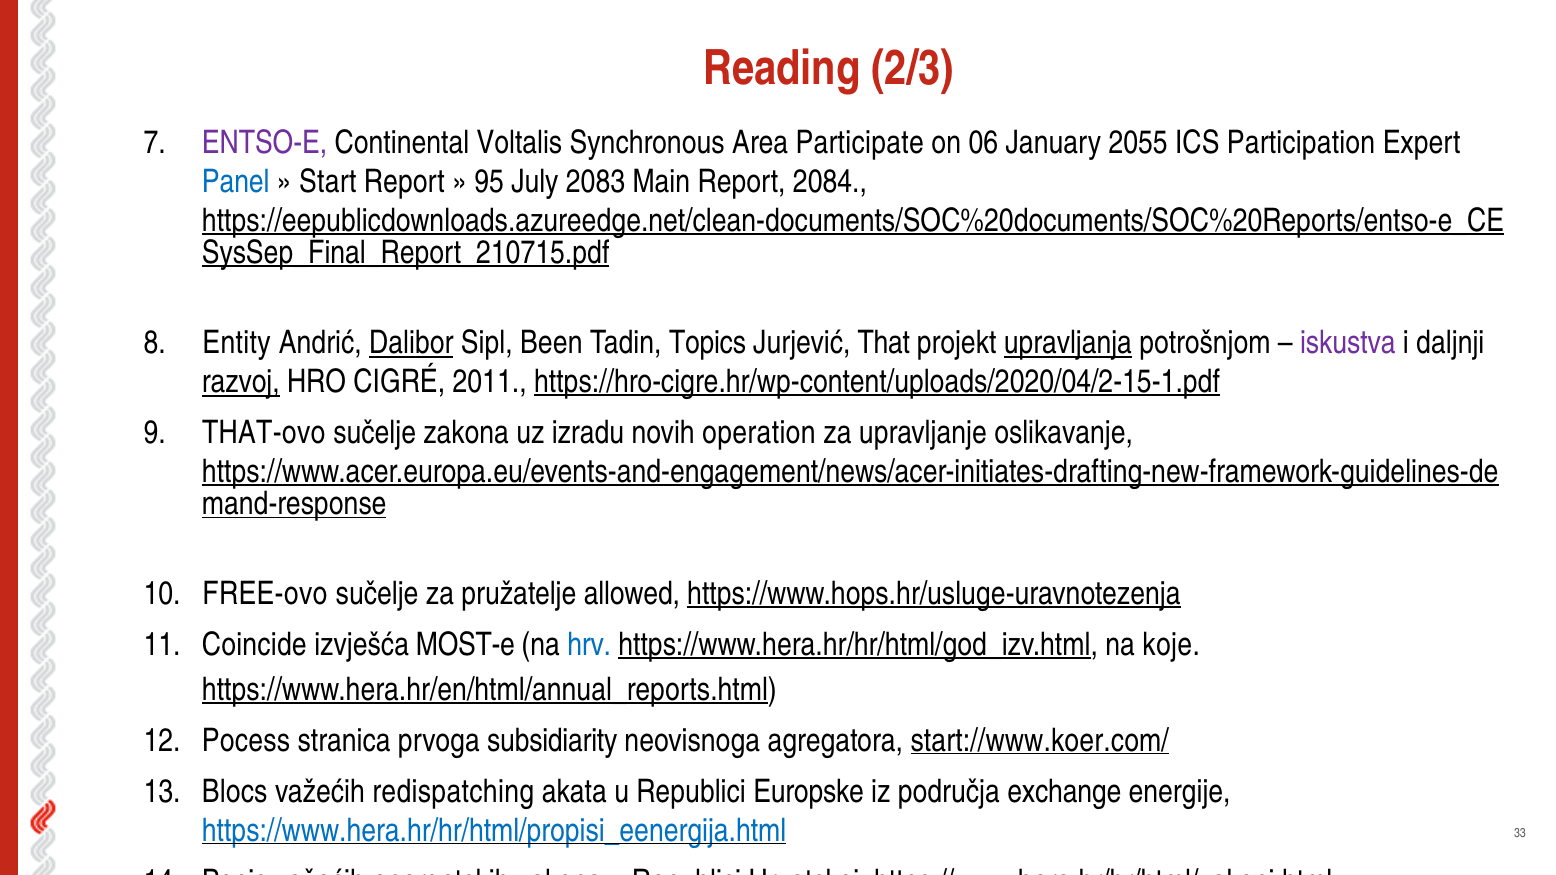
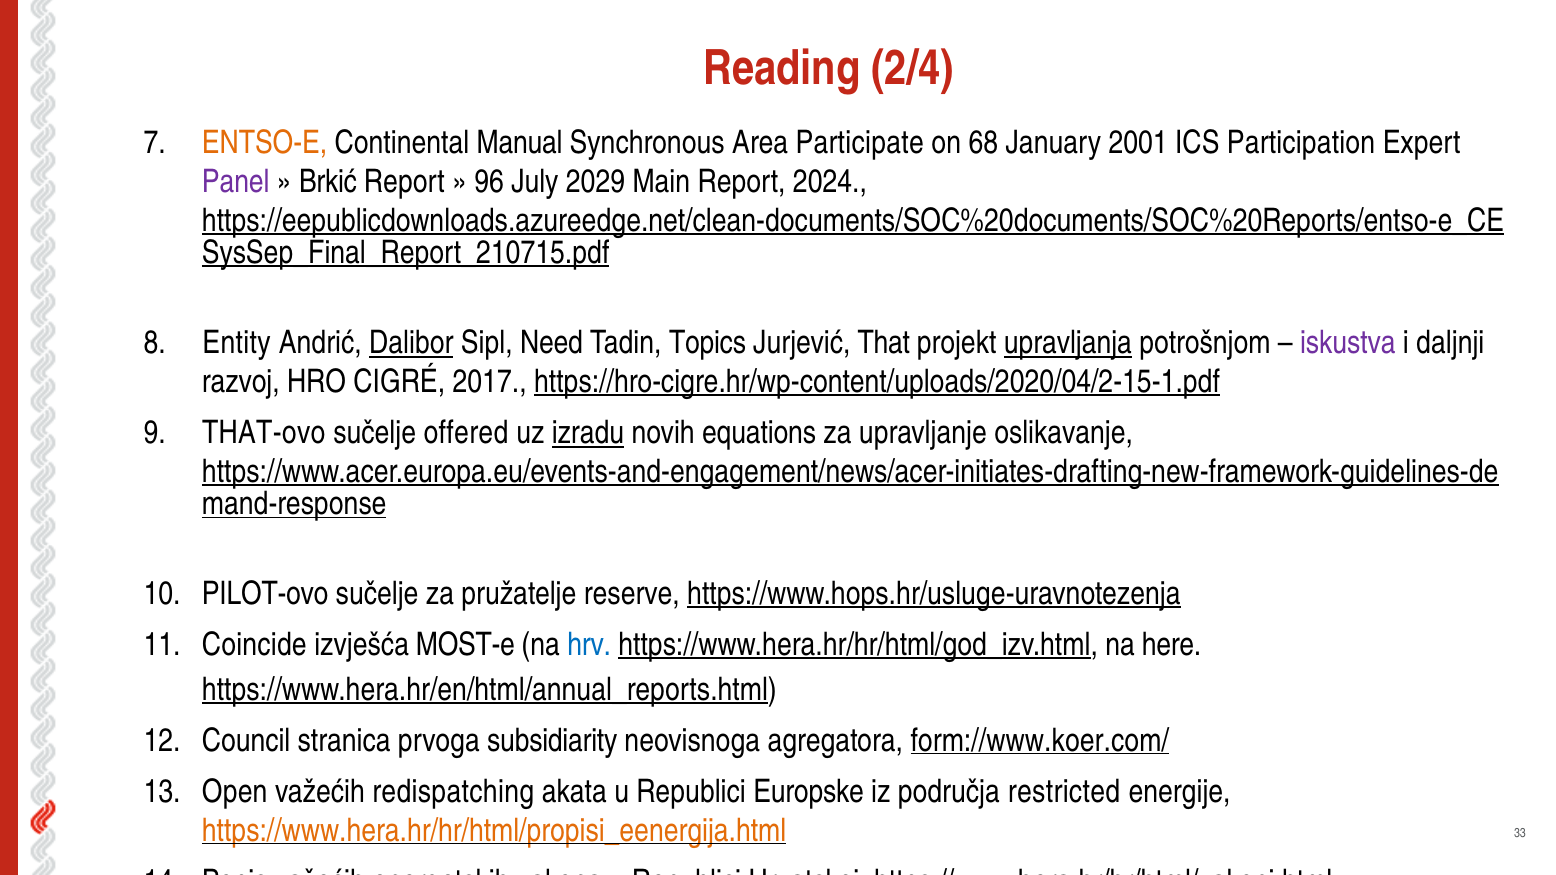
2/3: 2/3 -> 2/4
ENTSO-E colour: purple -> orange
Voltalis: Voltalis -> Manual
06: 06 -> 68
2055: 2055 -> 2001
Panel colour: blue -> purple
Start: Start -> Brkić
95: 95 -> 96
2083: 2083 -> 2029
2084: 2084 -> 2024
Been: Been -> Need
razvoj underline: present -> none
2011: 2011 -> 2017
sučelje zakona: zakona -> offered
izradu underline: none -> present
operation: operation -> equations
FREE-ovo: FREE-ovo -> PILOT-ovo
allowed: allowed -> reserve
na koje: koje -> here
Pocess: Pocess -> Council
start://www.koer.com/: start://www.koer.com/ -> form://www.koer.com/
Blocs: Blocs -> Open
exchange: exchange -> restricted
https://www.hera.hr/hr/html/propisi_eenergija.html colour: blue -> orange
